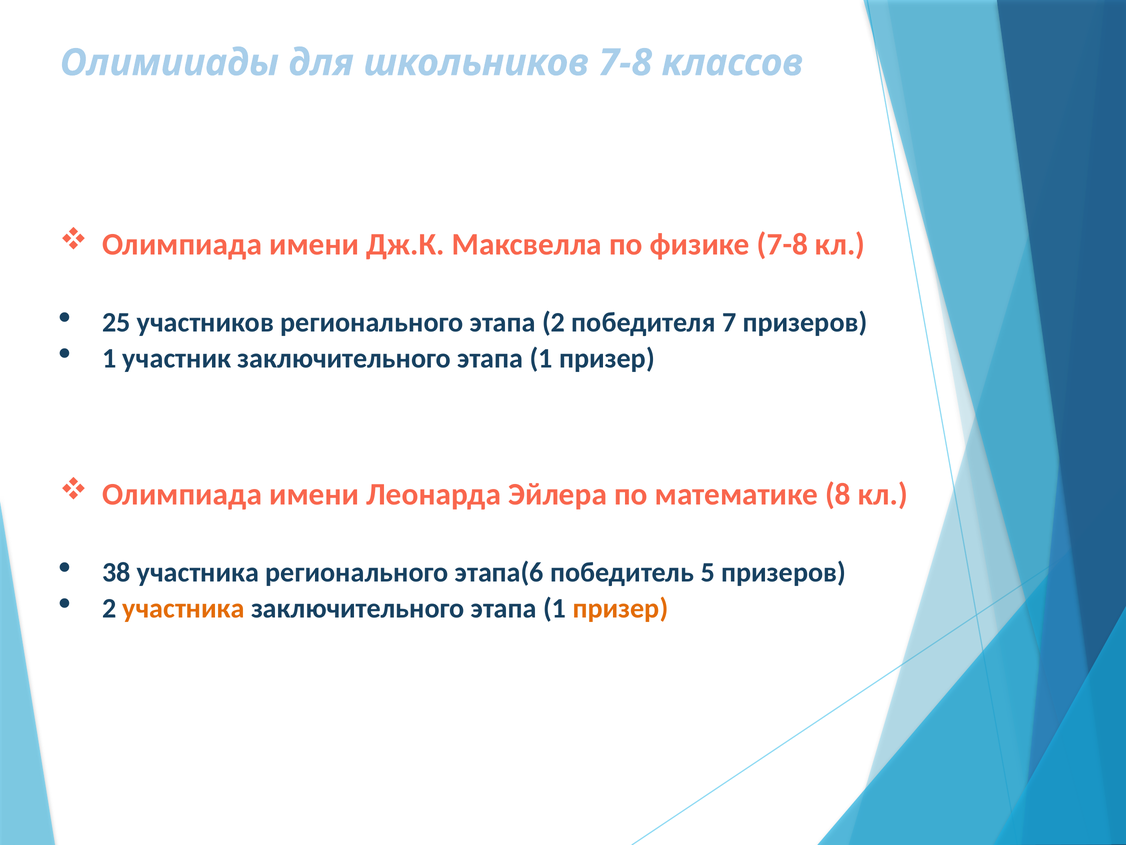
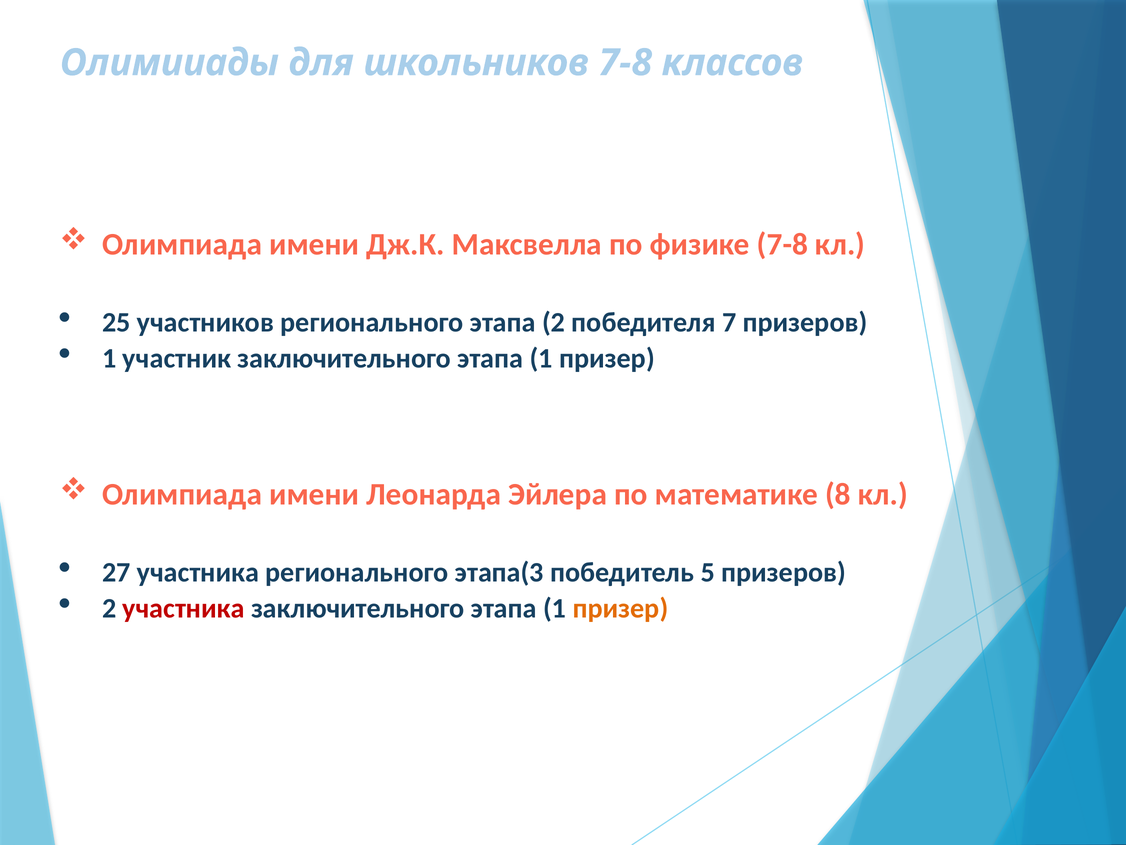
38: 38 -> 27
этапа(6: этапа(6 -> этапа(3
участника at (184, 608) colour: orange -> red
